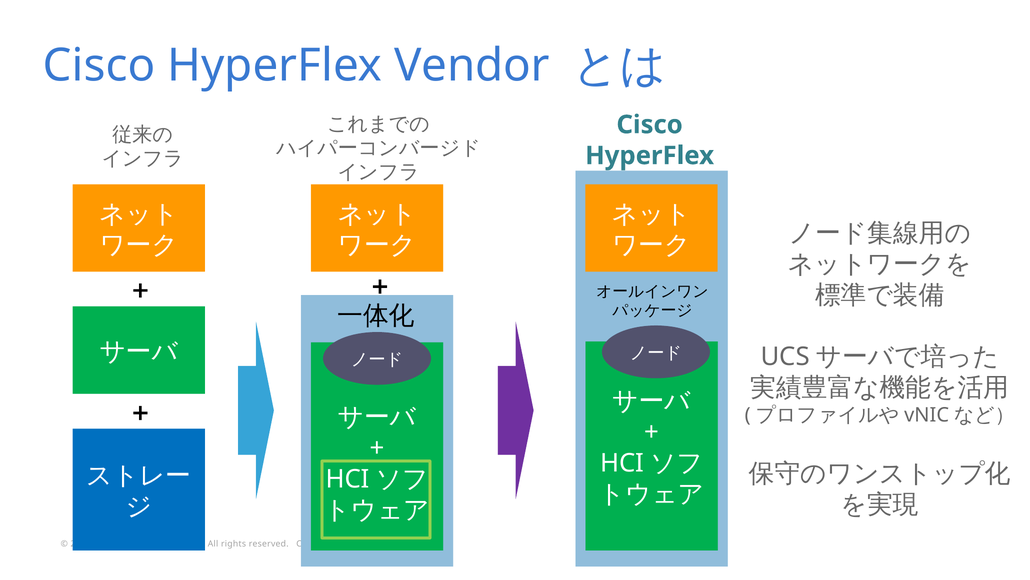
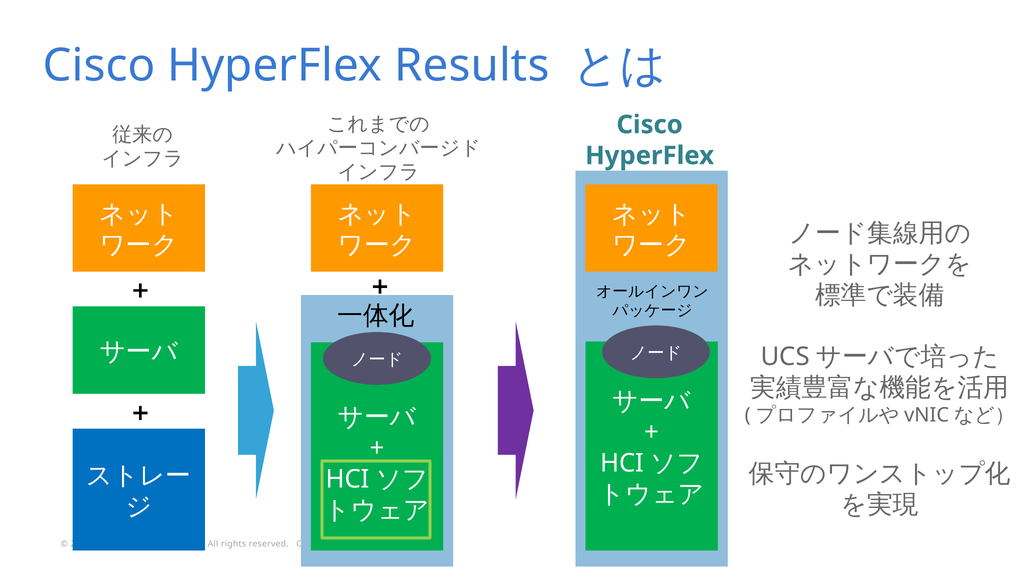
Vendor: Vendor -> Results
